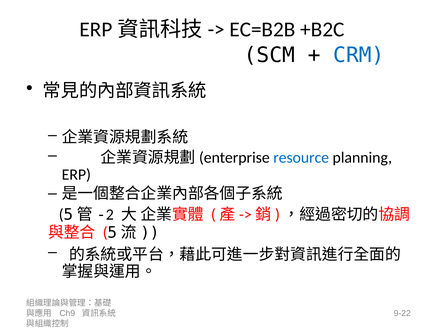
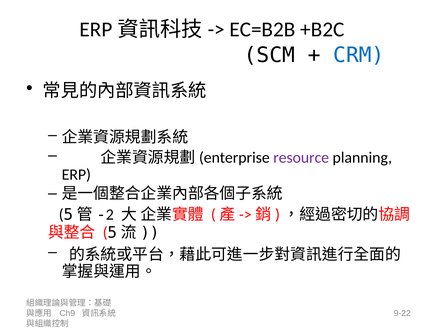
resource colour: blue -> purple
